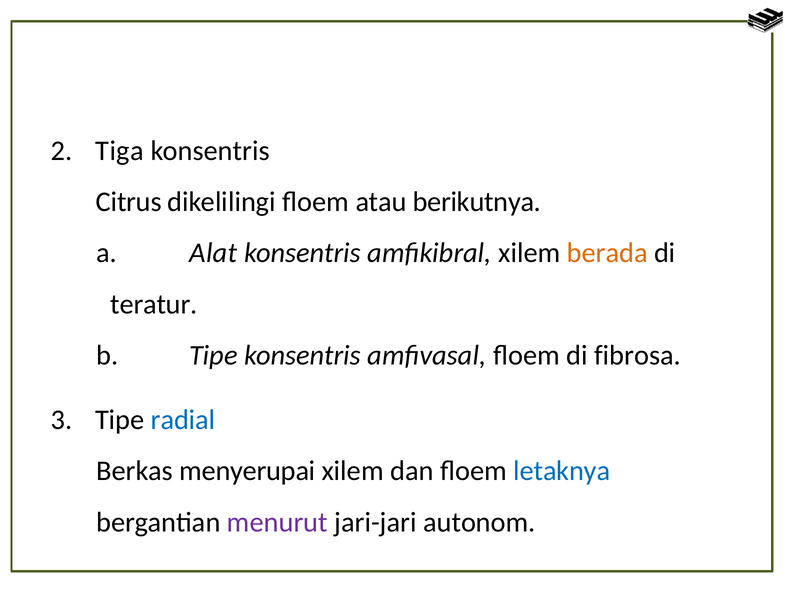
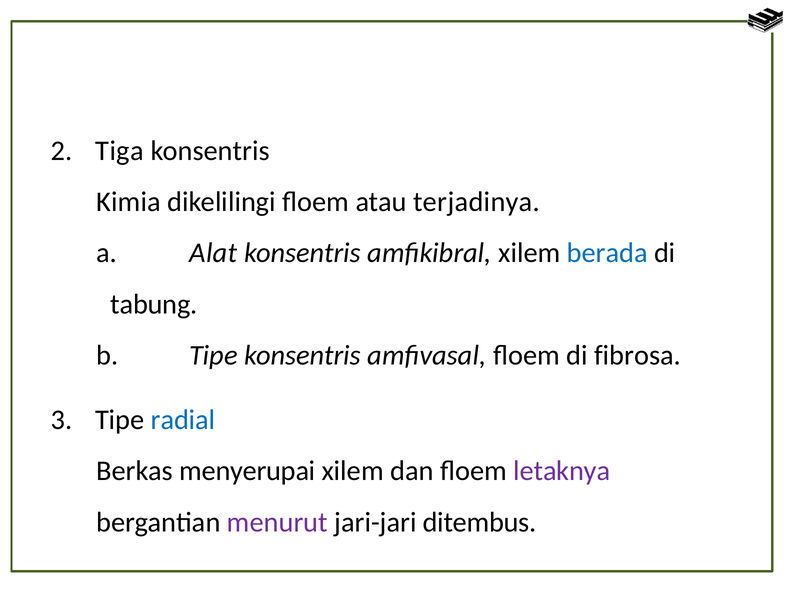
Citrus: Citrus -> Kimia
berikutnya: berikutnya -> terjadinya
berada colour: orange -> blue
teratur: teratur -> tabung
letaknya colour: blue -> purple
autonom: autonom -> ditembus
